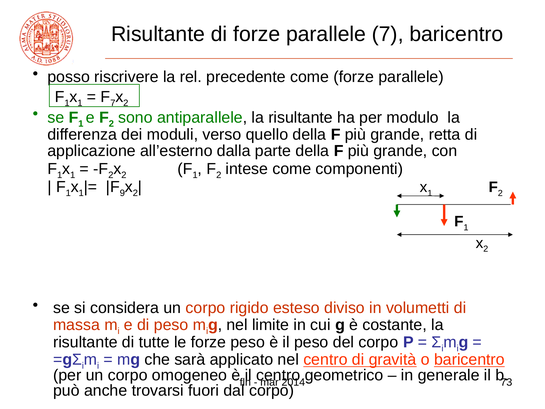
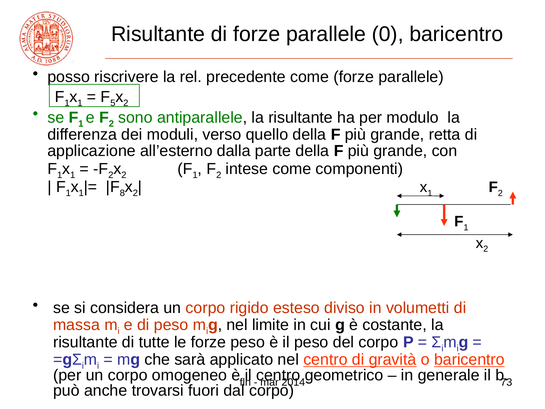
parallele 7: 7 -> 0
F 7: 7 -> 5
9: 9 -> 8
